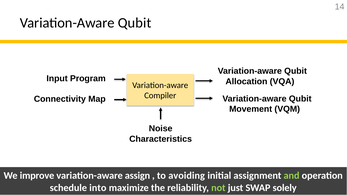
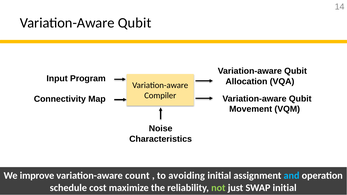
assign: assign -> count
and colour: light green -> light blue
into: into -> cost
SWAP solely: solely -> initial
